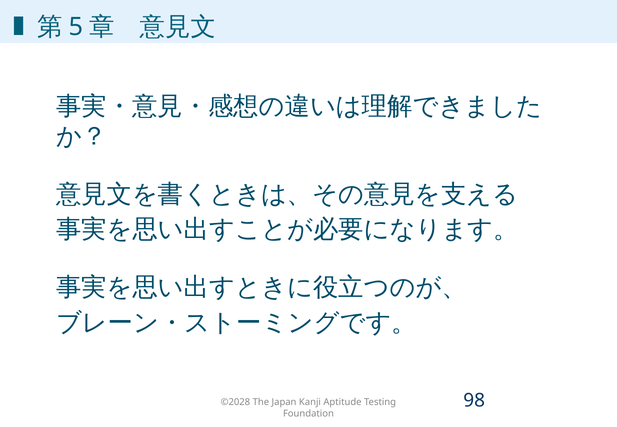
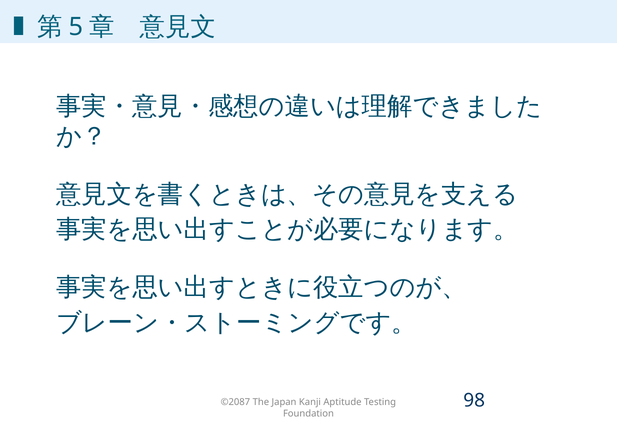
©2028: ©2028 -> ©2087
